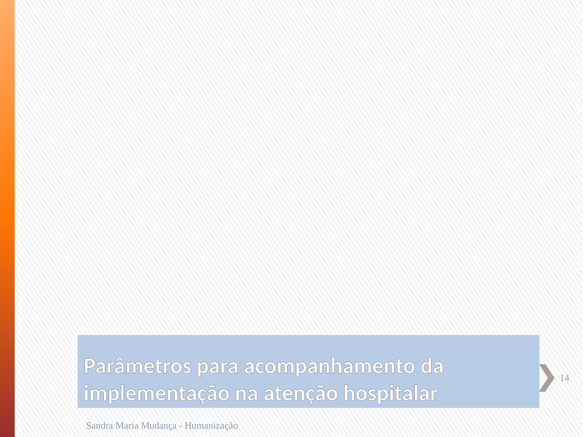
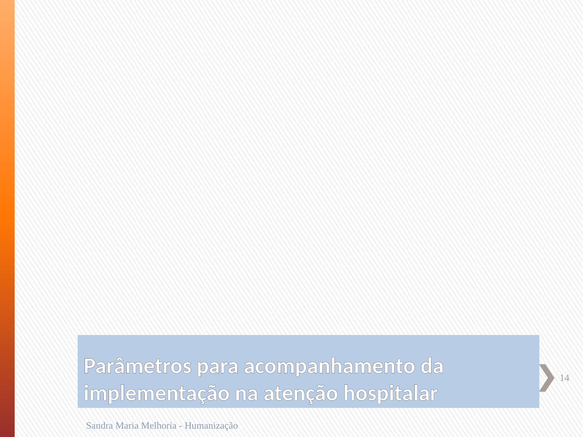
Mudança: Mudança -> Melhoria
